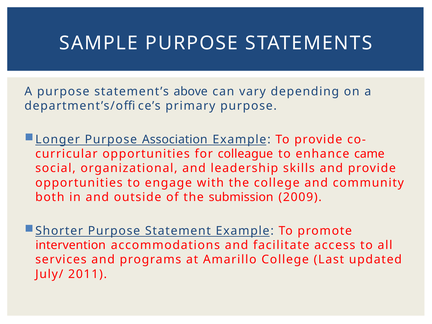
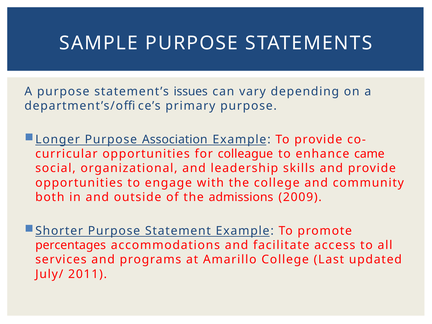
above: above -> issues
submission: submission -> admissions
intervention: intervention -> percentages
